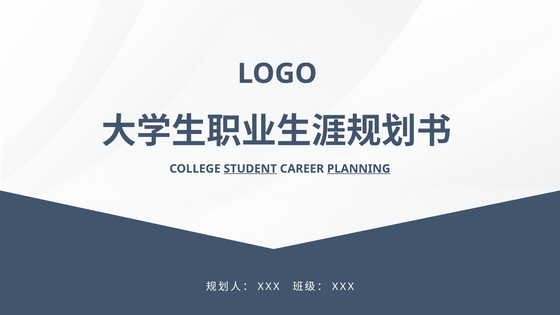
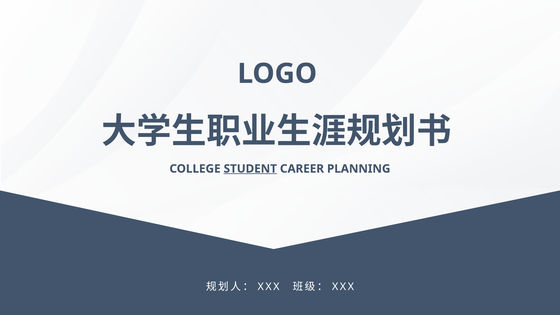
PLANNING underline: present -> none
